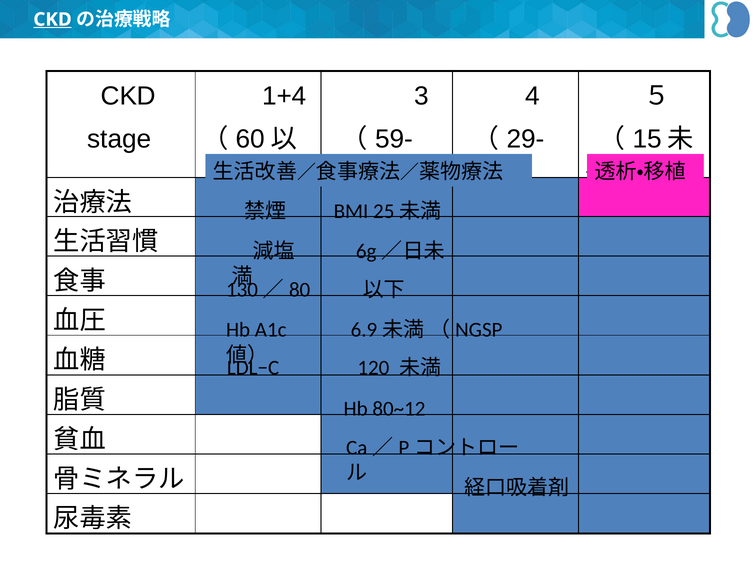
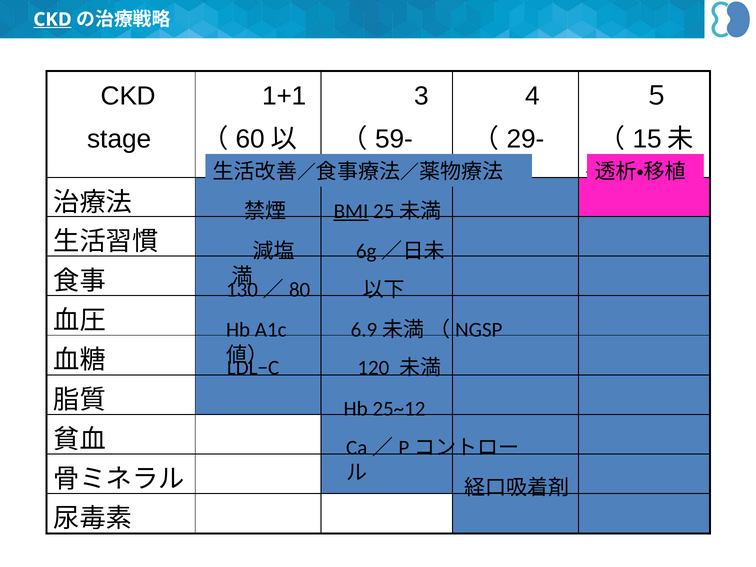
1+4: 1+4 -> 1+1
BMI underline: none -> present
80~12: 80~12 -> 25~12
